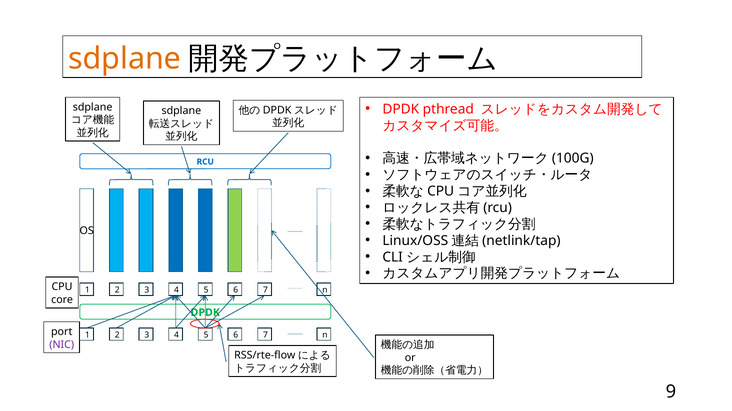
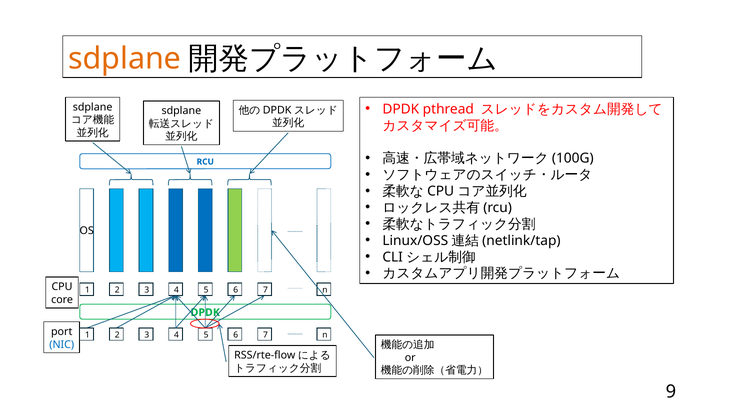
NIC colour: purple -> blue
